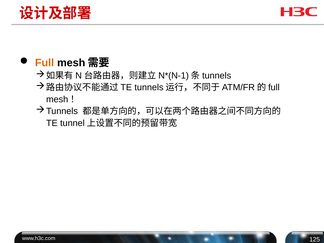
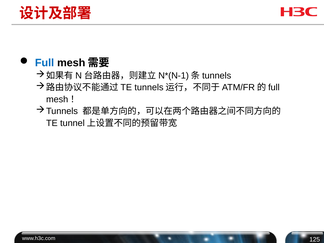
Full colour: orange -> blue
